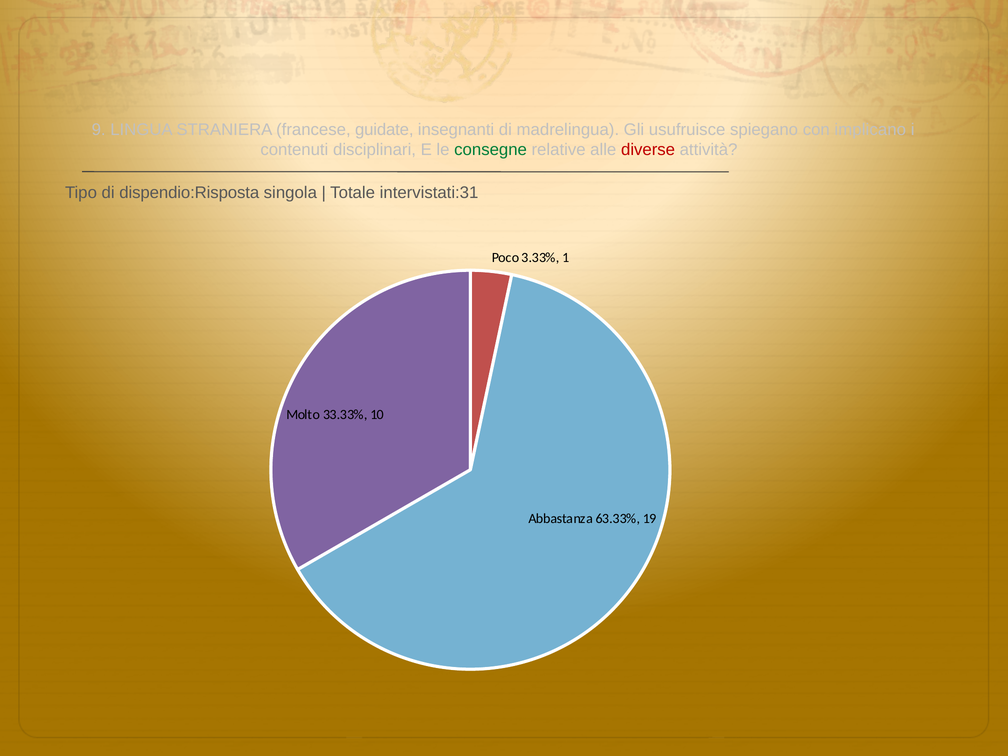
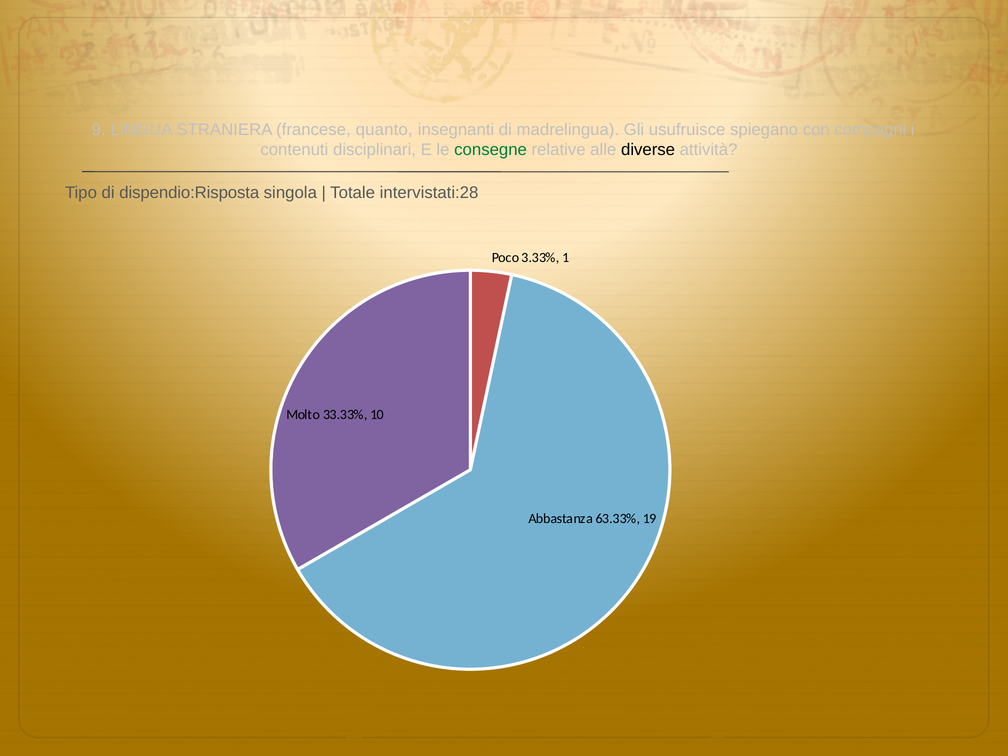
guidate: guidate -> quanto
implicano: implicano -> compagni
diverse colour: red -> black
intervistati:31: intervistati:31 -> intervistati:28
